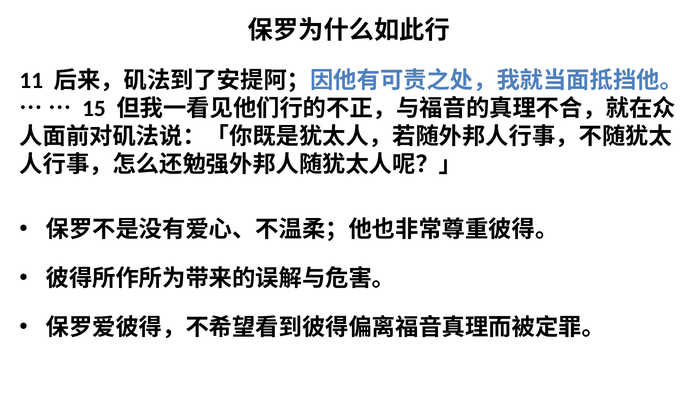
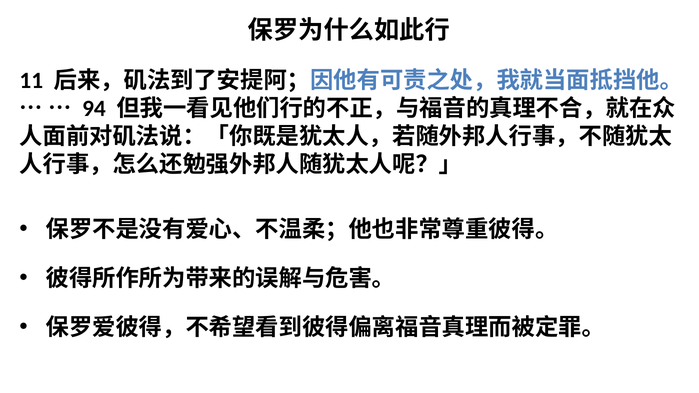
15: 15 -> 94
